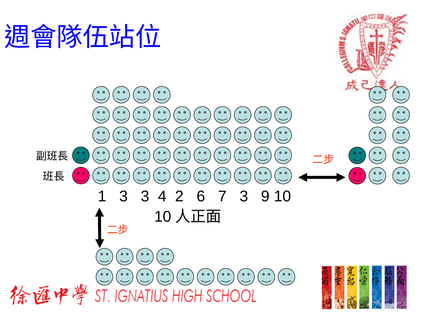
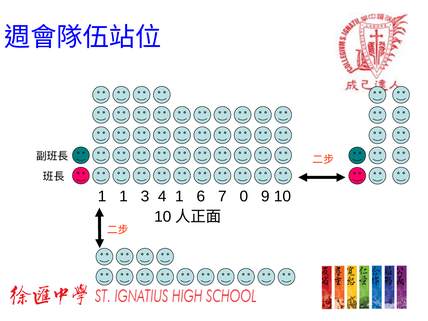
1 3: 3 -> 1
4 2: 2 -> 1
7 3: 3 -> 0
